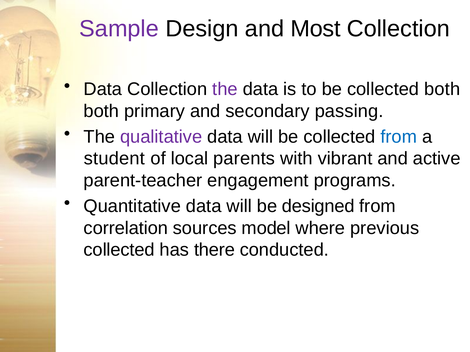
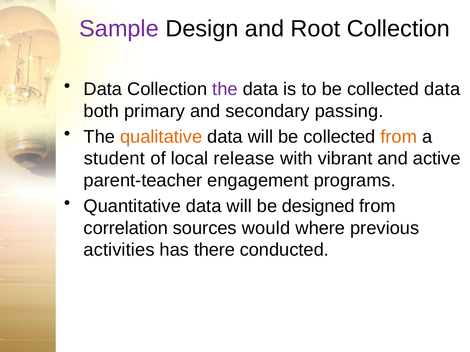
Most: Most -> Root
collected both: both -> data
qualitative colour: purple -> orange
from at (399, 137) colour: blue -> orange
parents: parents -> release
model: model -> would
collected at (119, 250): collected -> activities
